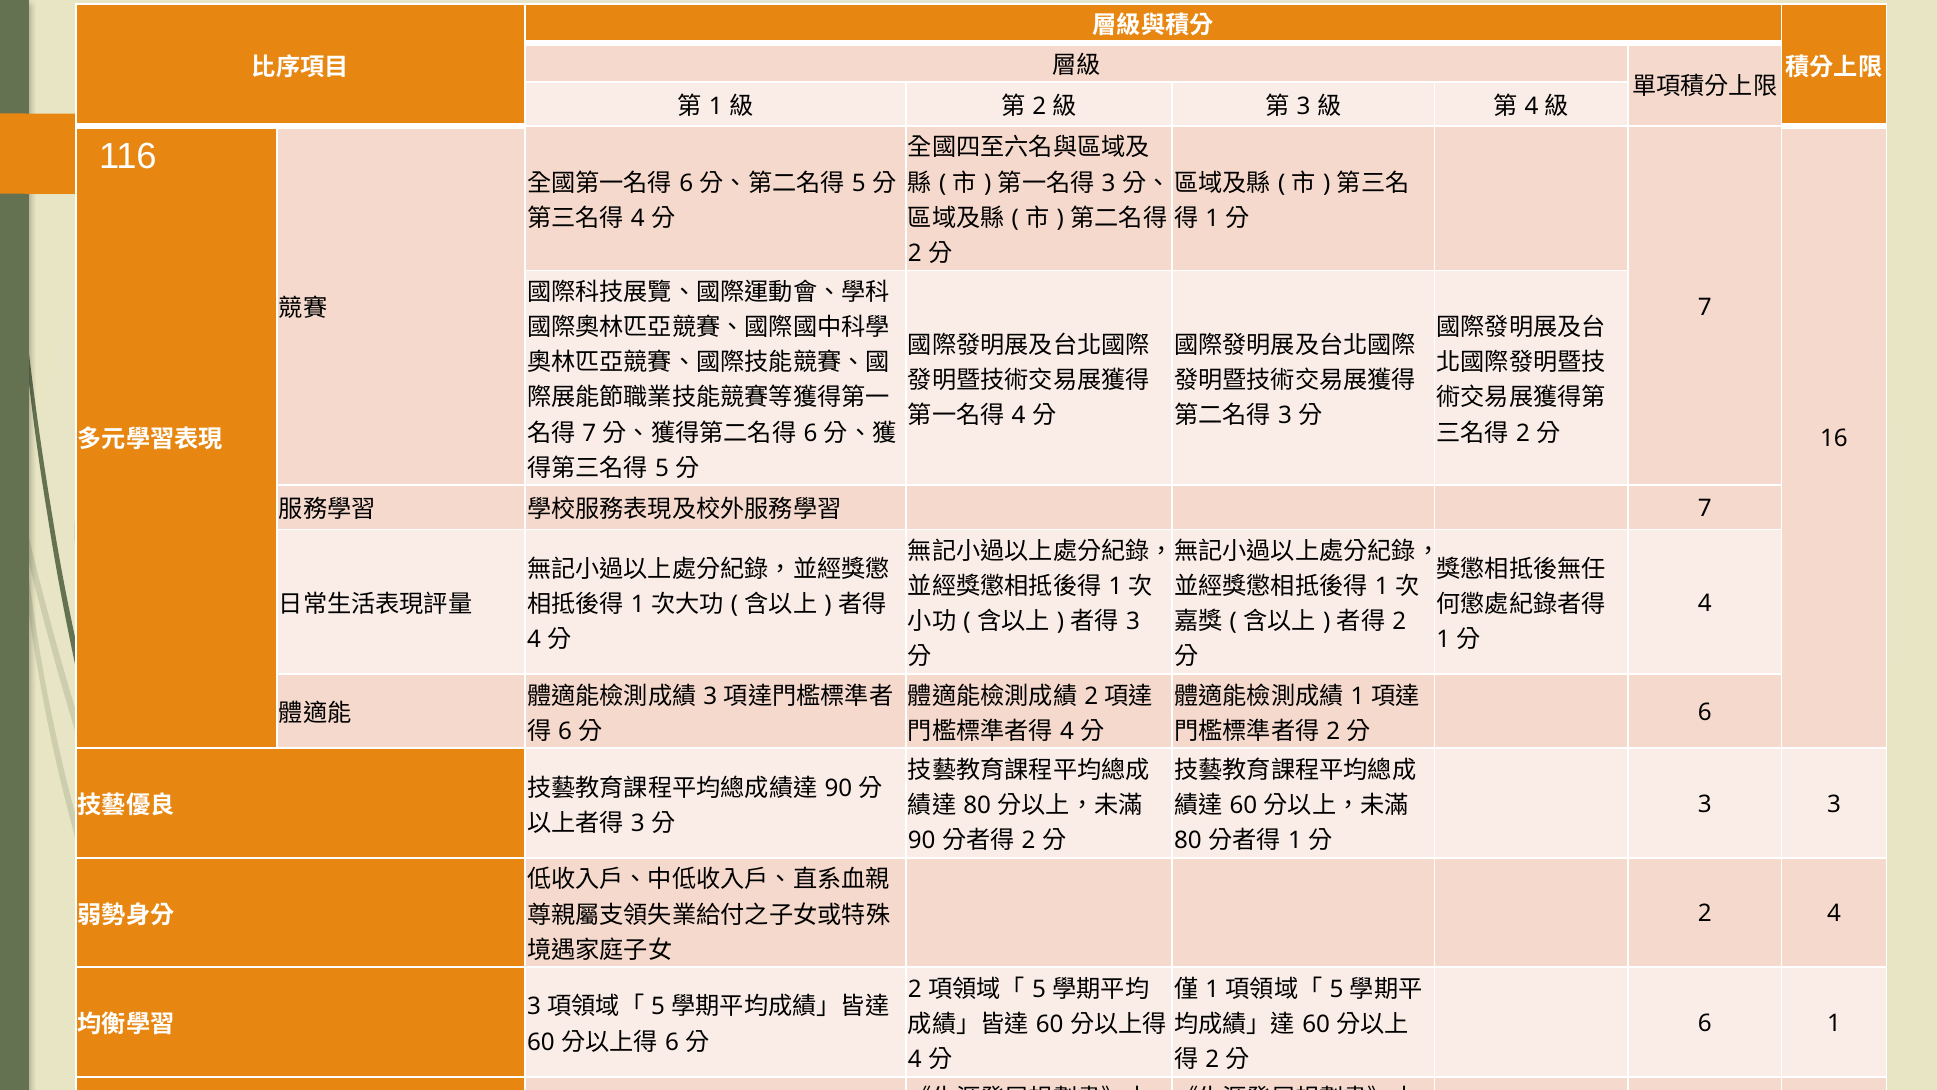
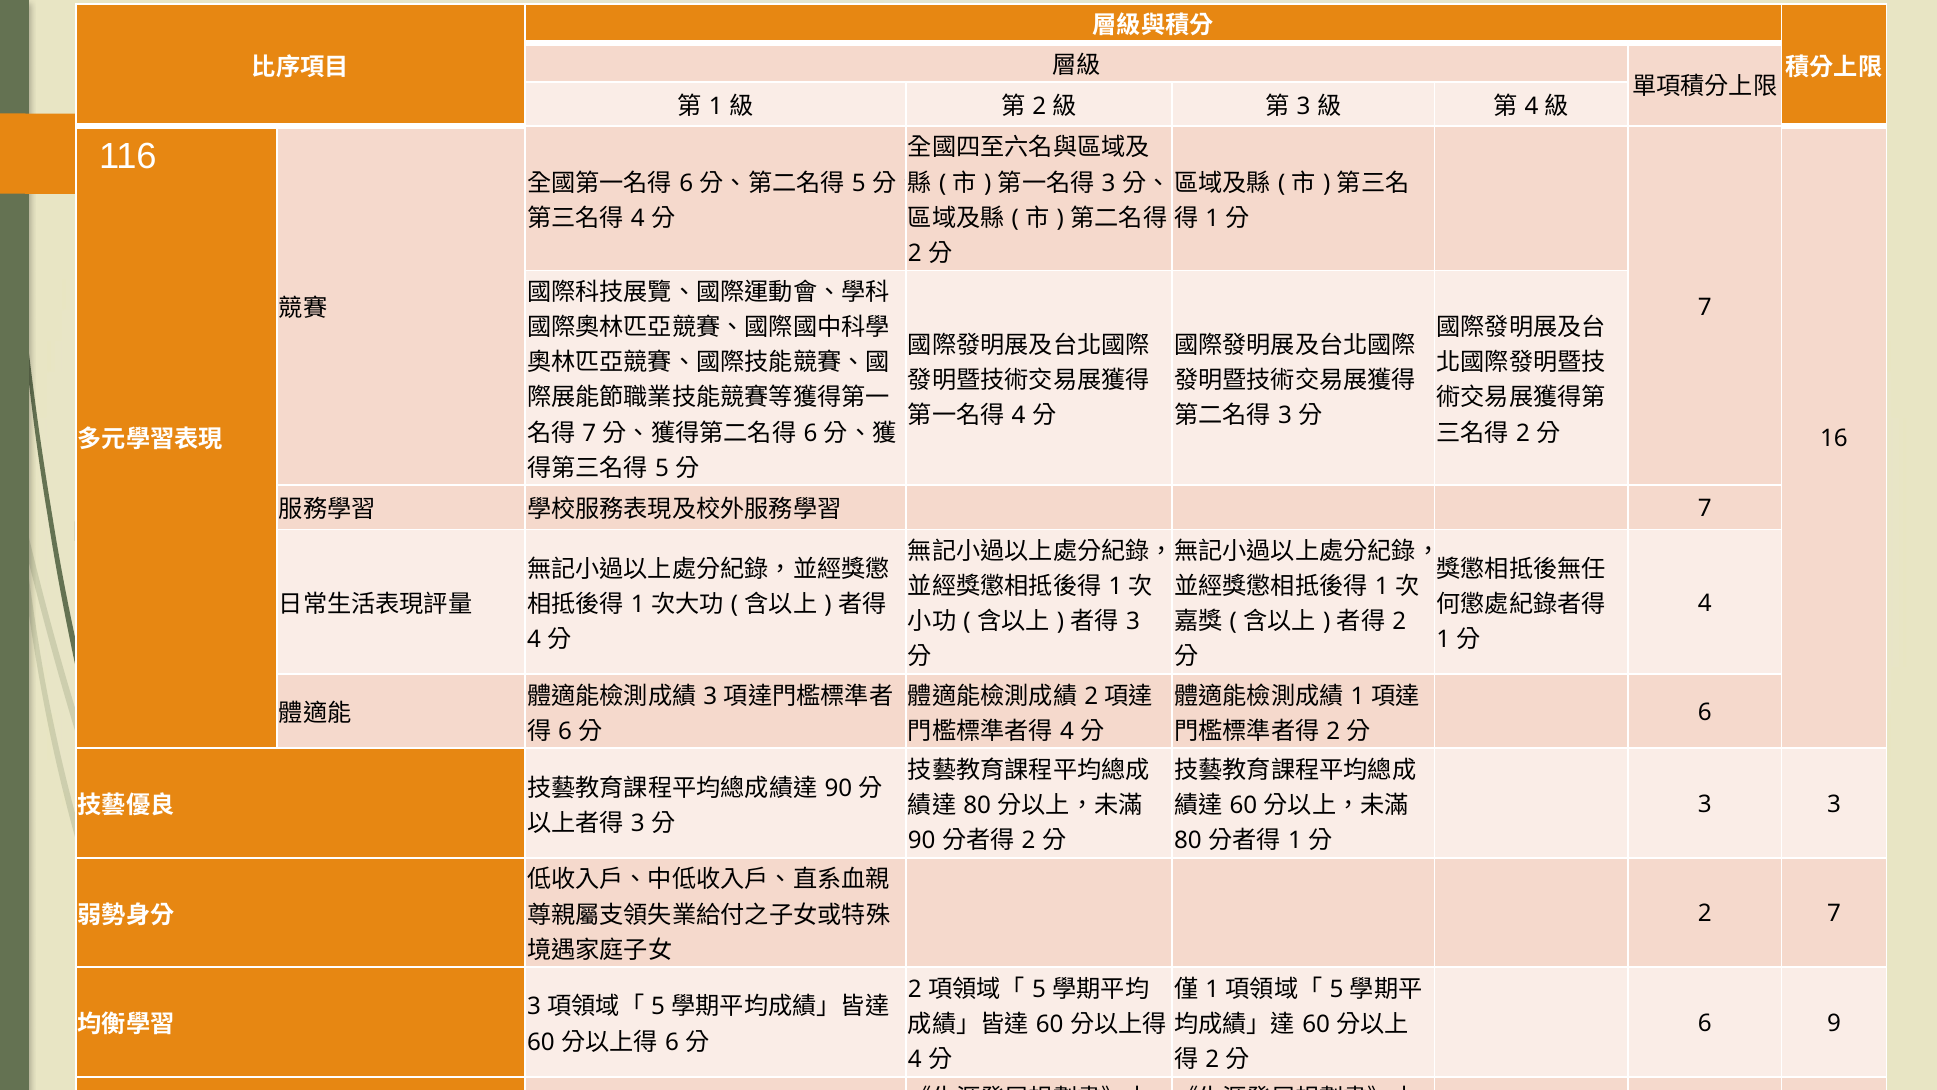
2 4: 4 -> 7
6 1: 1 -> 9
